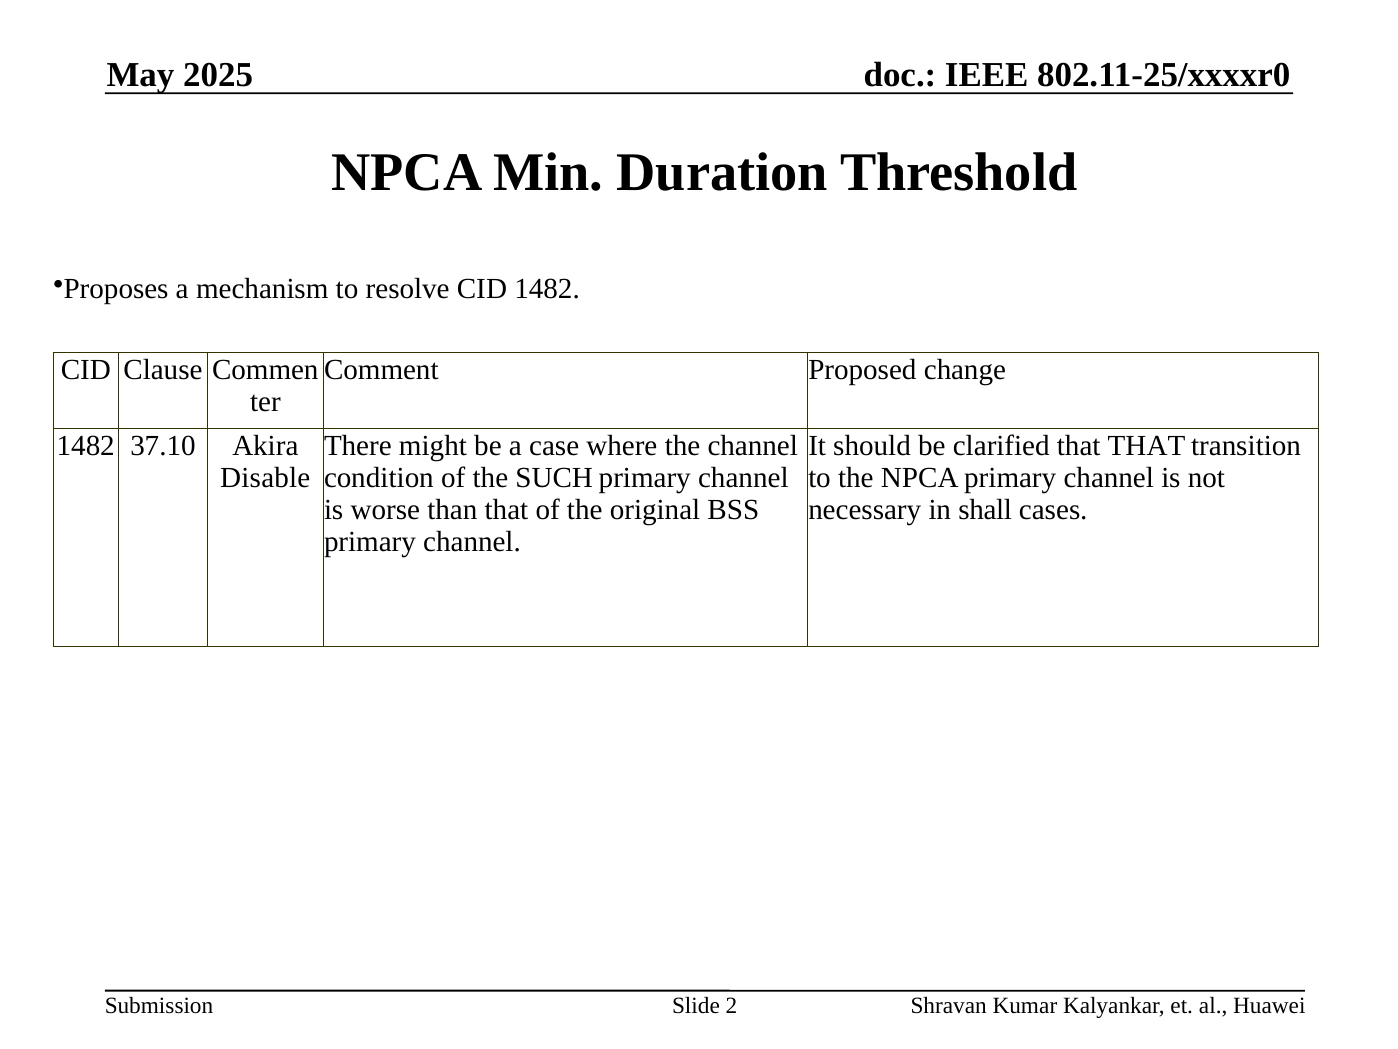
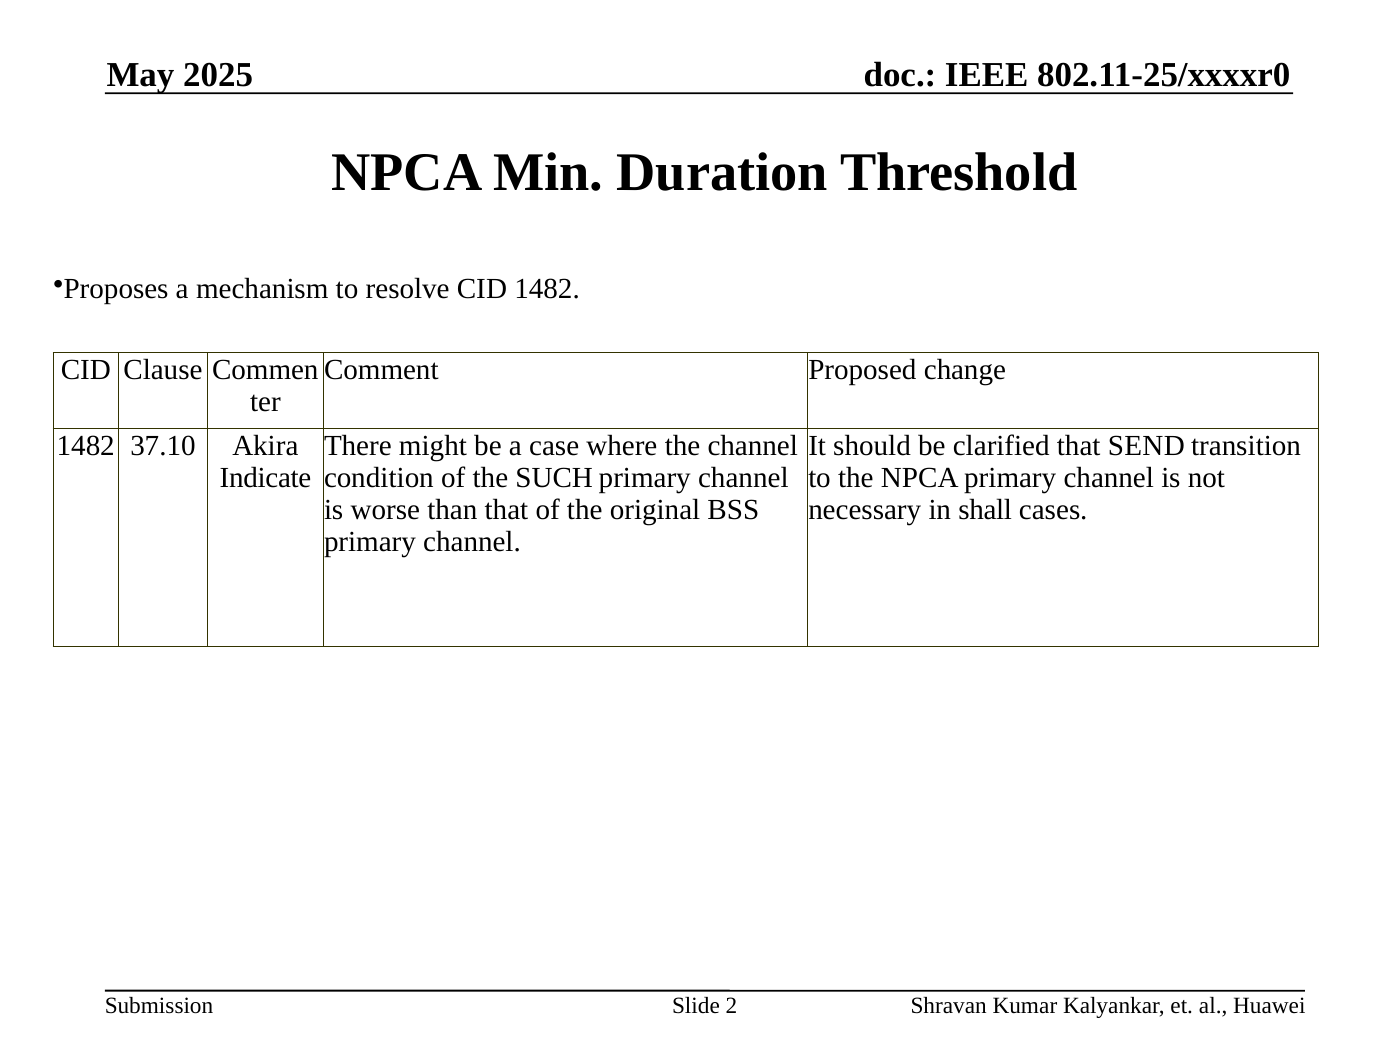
that THAT: THAT -> SEND
Disable: Disable -> Indicate
